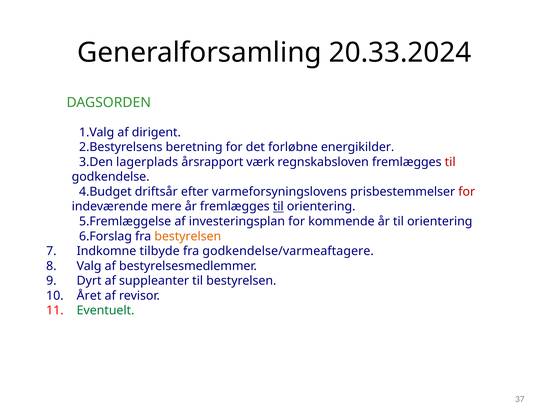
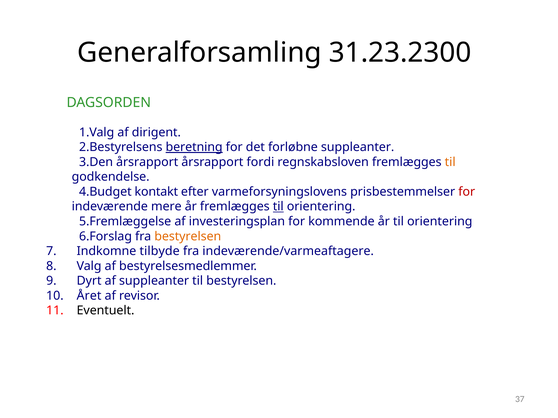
20.33.2024: 20.33.2024 -> 31.23.2300
beretning underline: none -> present
forløbne energikilder: energikilder -> suppleanter
lagerplads at (147, 162): lagerplads -> årsrapport
værk: værk -> fordi
til at (450, 162) colour: red -> orange
driftsår: driftsår -> kontakt
godkendelse/varmeaftagere: godkendelse/varmeaftagere -> indeværende/varmeaftagere
Eventuelt colour: green -> black
